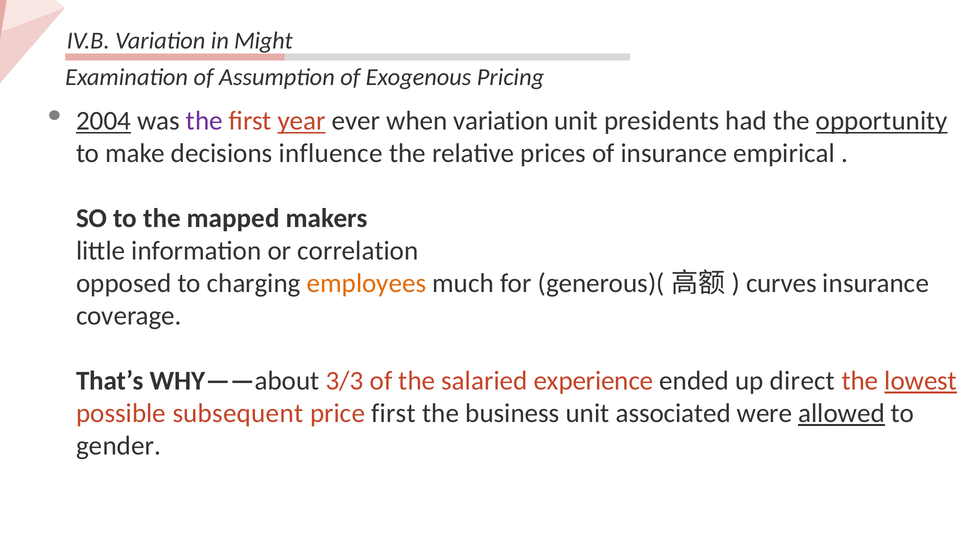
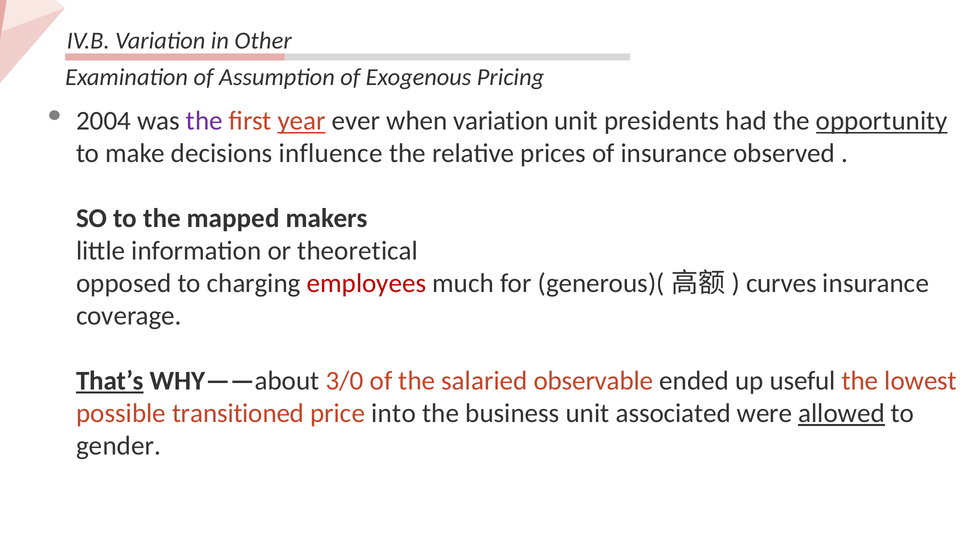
Might: Might -> Other
2004 underline: present -> none
empirical: empirical -> observed
correlation: correlation -> theoretical
employees colour: orange -> red
That’s underline: none -> present
3/3: 3/3 -> 3/0
experience: experience -> observable
direct: direct -> useful
lowest underline: present -> none
subsequent: subsequent -> transitioned
price first: first -> into
